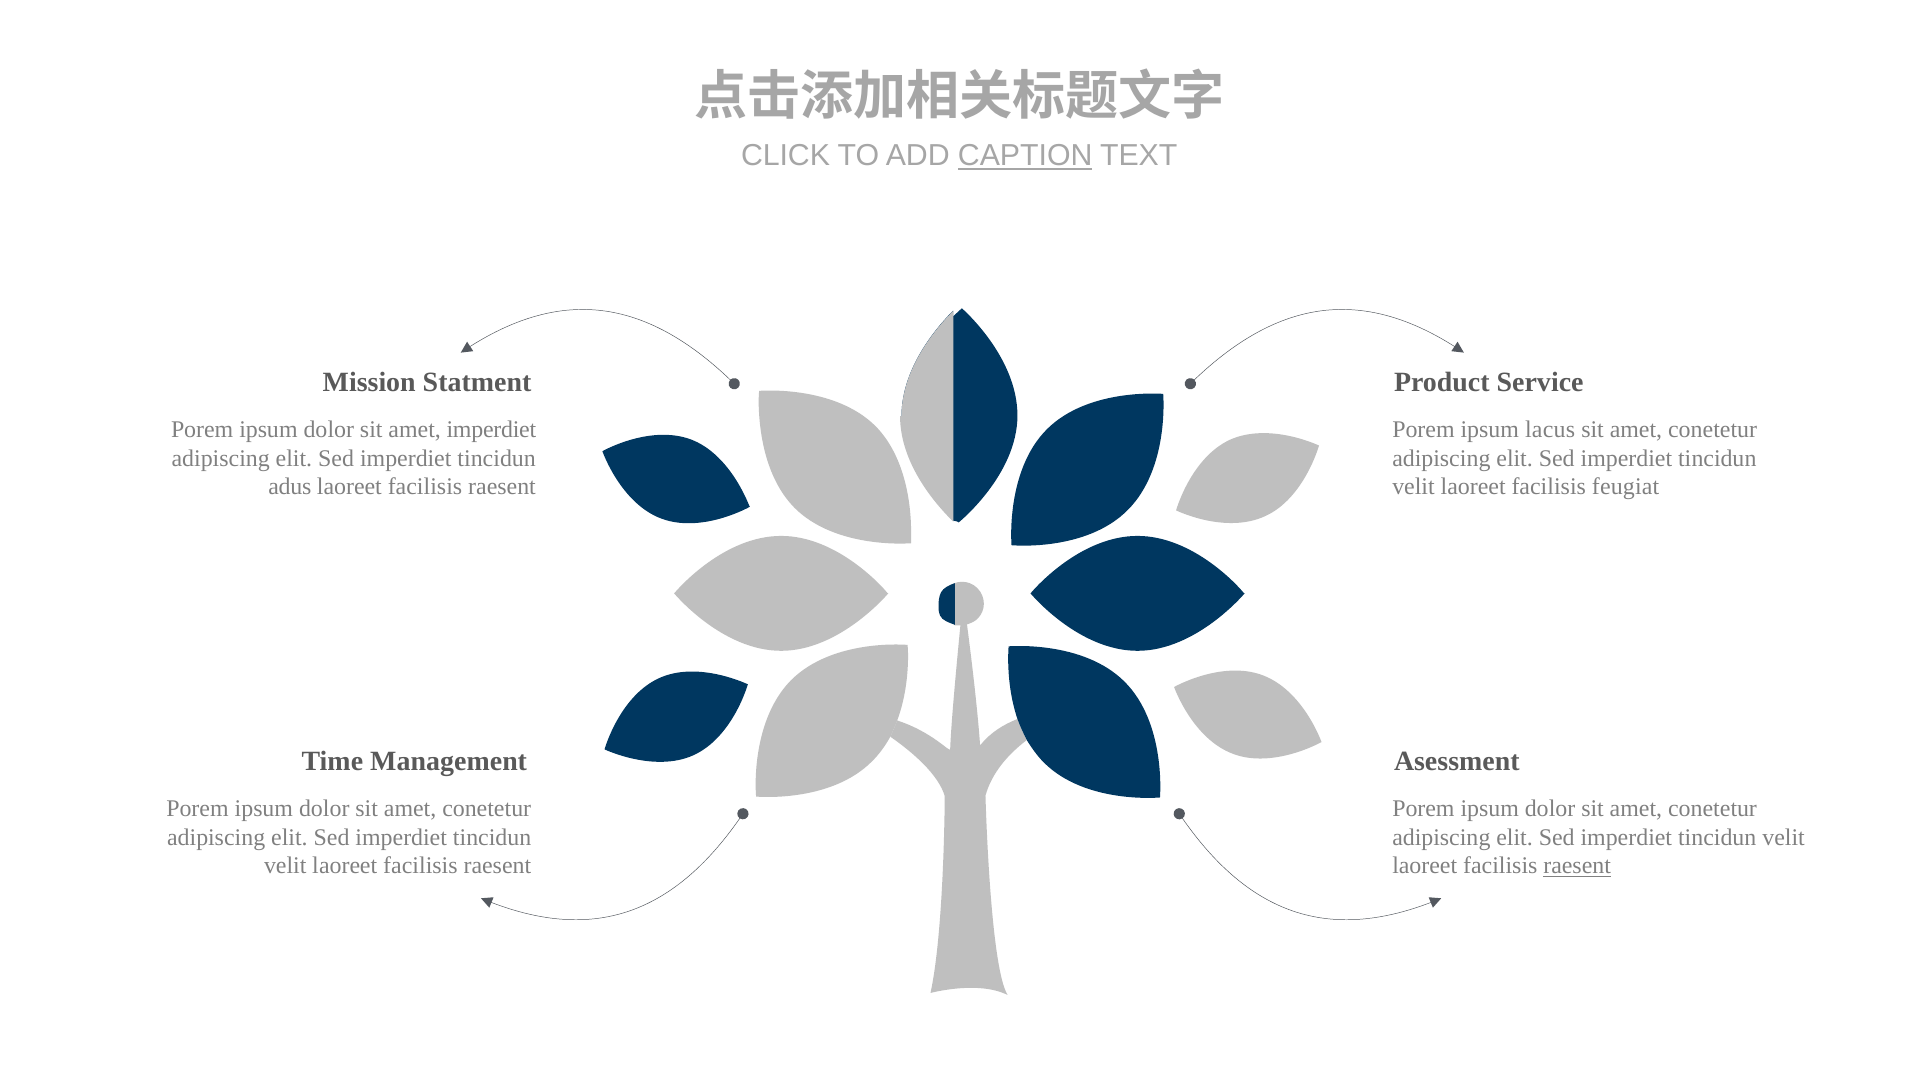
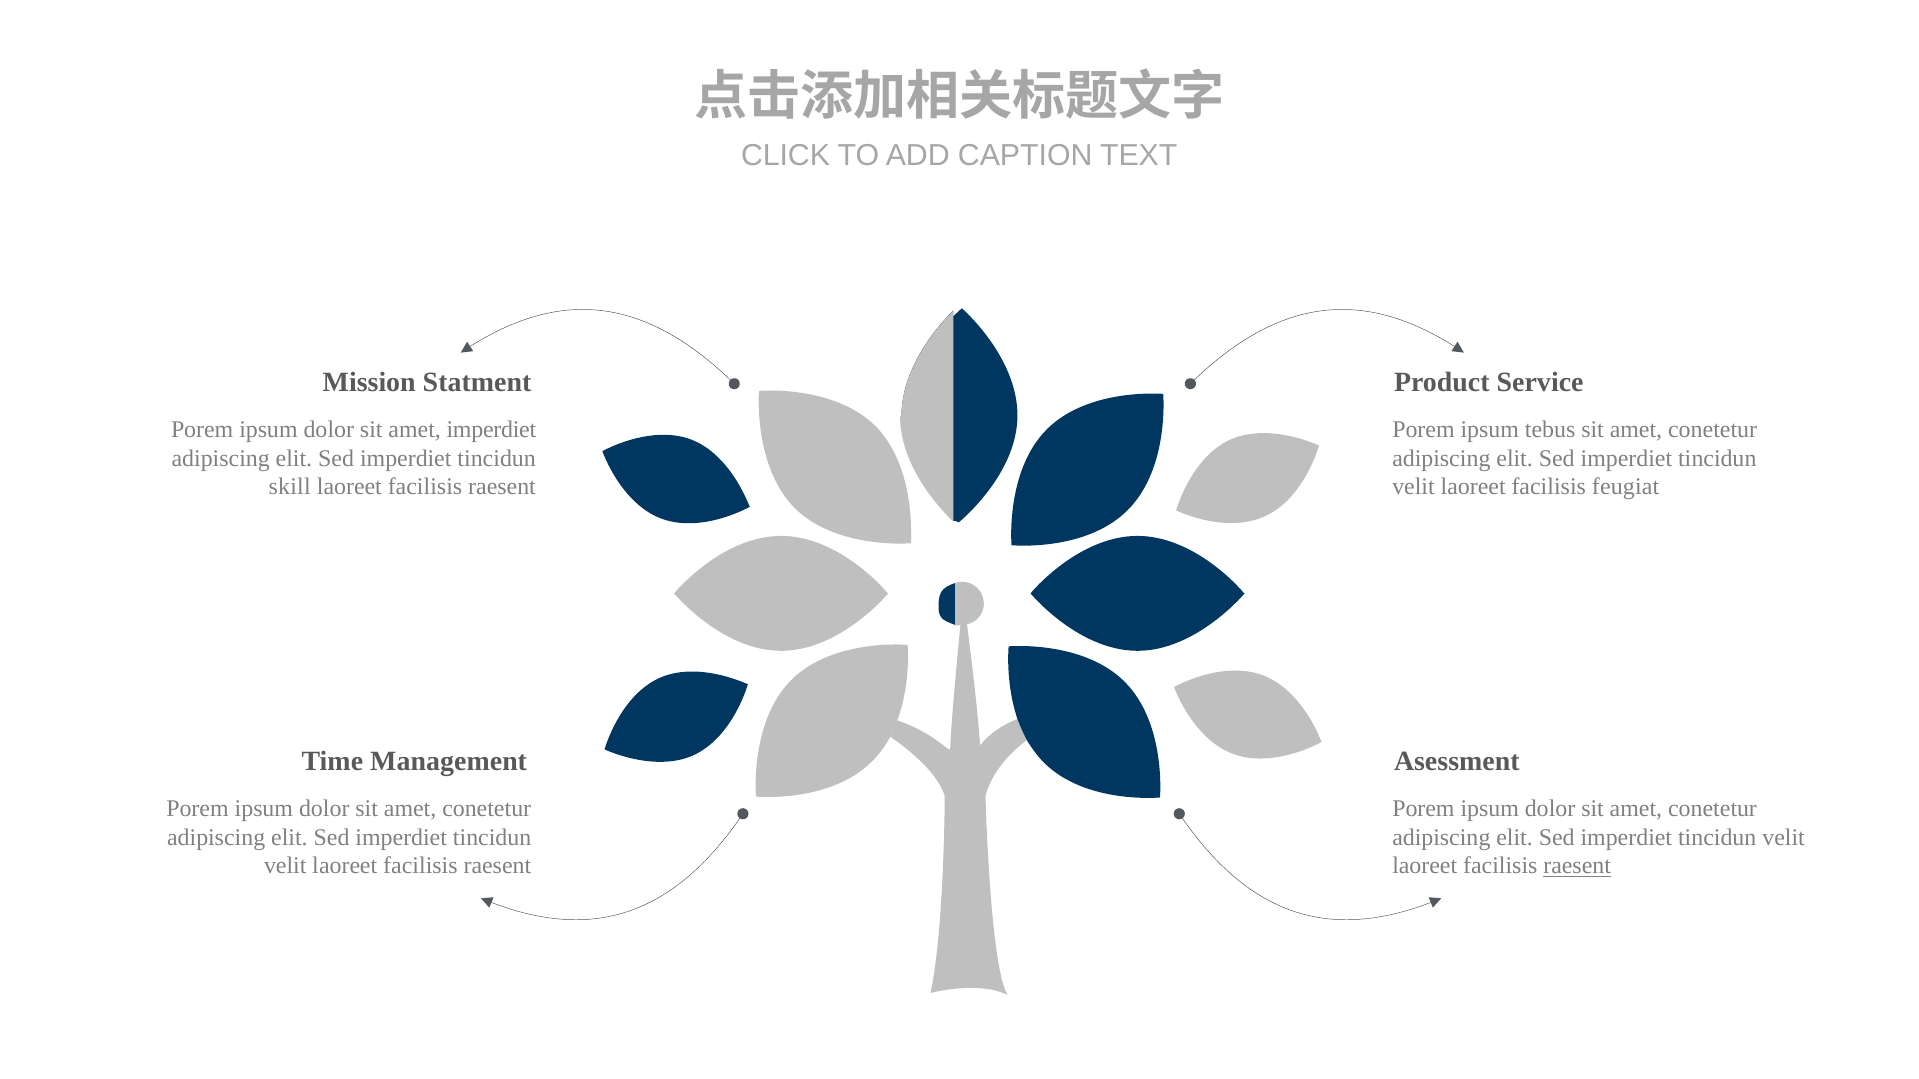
CAPTION underline: present -> none
lacus: lacus -> tebus
adus: adus -> skill
